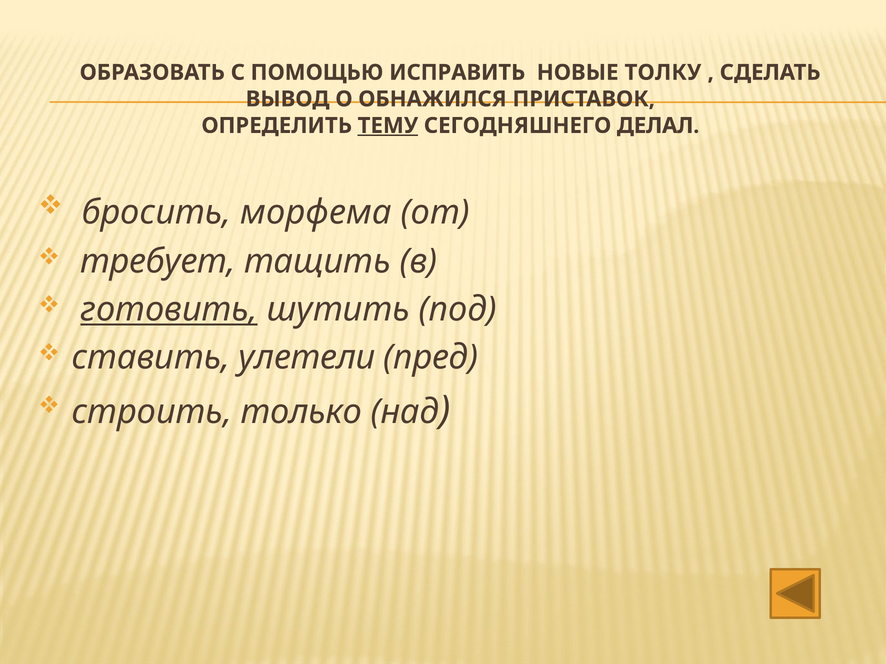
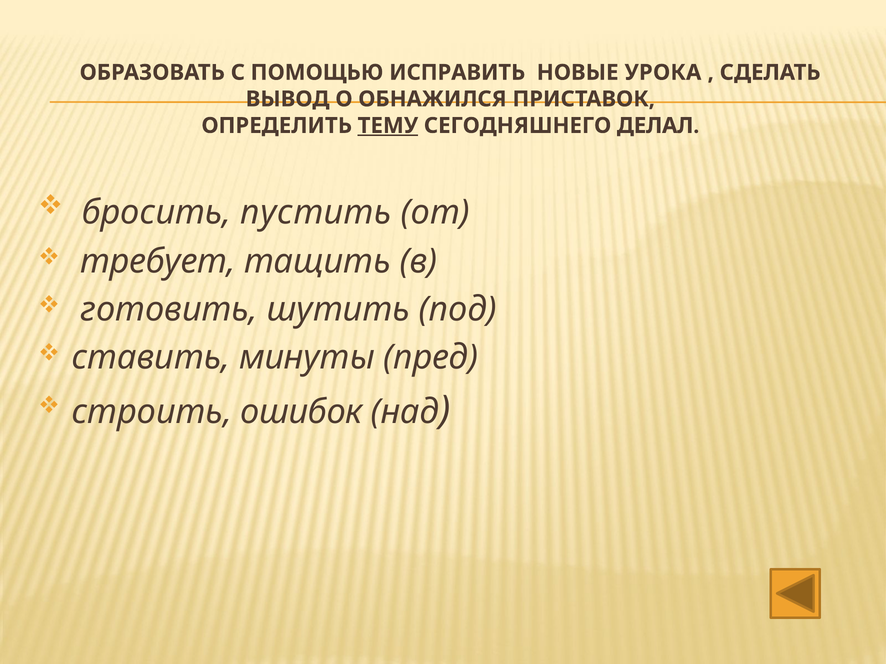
ТОЛКУ: ТОЛКУ -> УРОКА
морфема: морфема -> пустить
готовить underline: present -> none
улетели: улетели -> минуты
только: только -> ошибок
